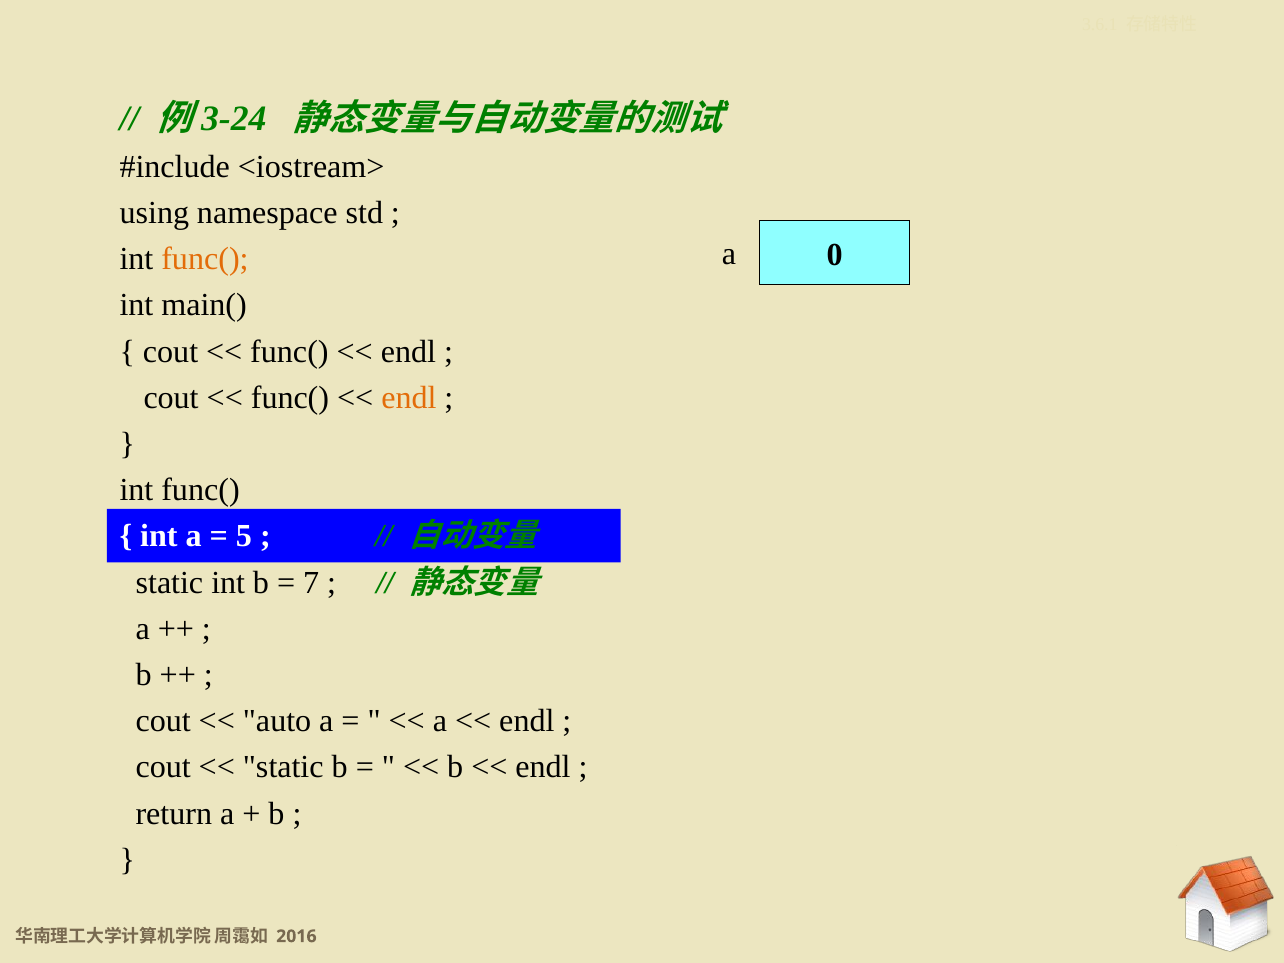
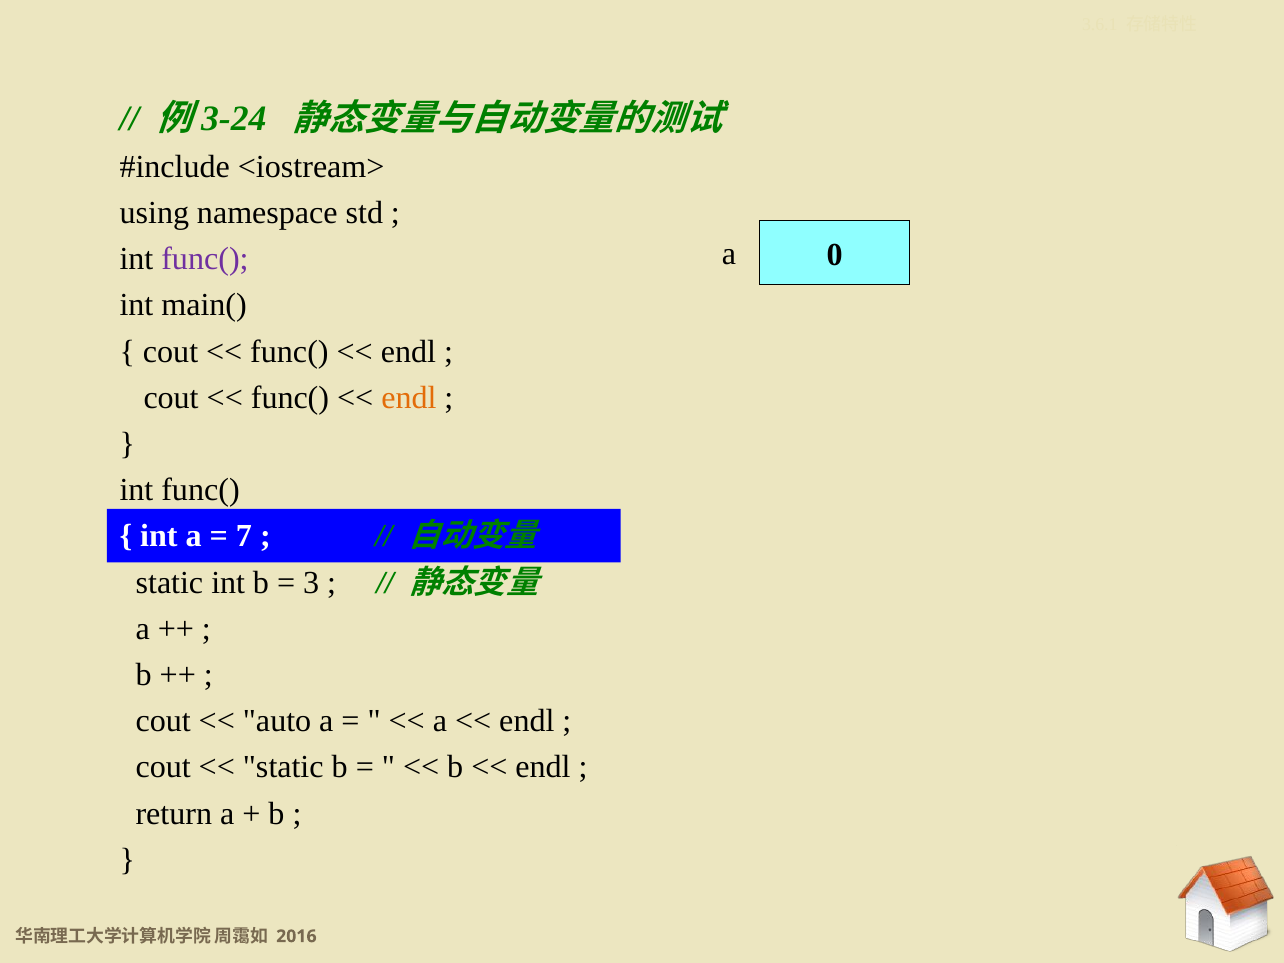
func( at (205, 259) colour: orange -> purple
5: 5 -> 7
7: 7 -> 3
